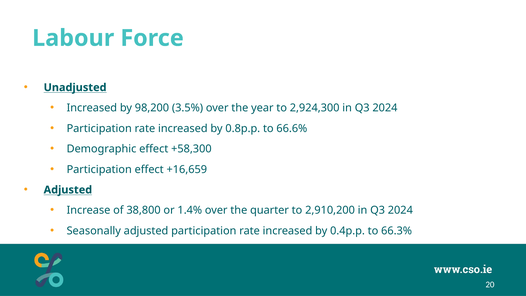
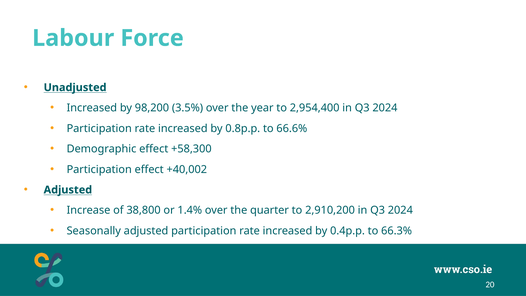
2,924,300: 2,924,300 -> 2,954,400
+16,659: +16,659 -> +40,002
